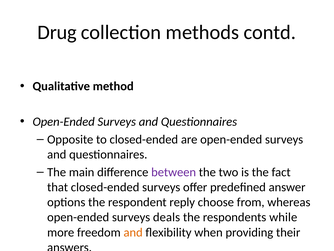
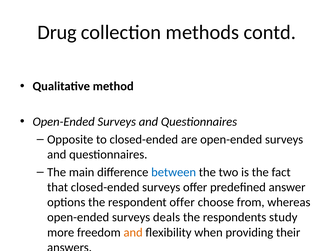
between colour: purple -> blue
respondent reply: reply -> offer
while: while -> study
